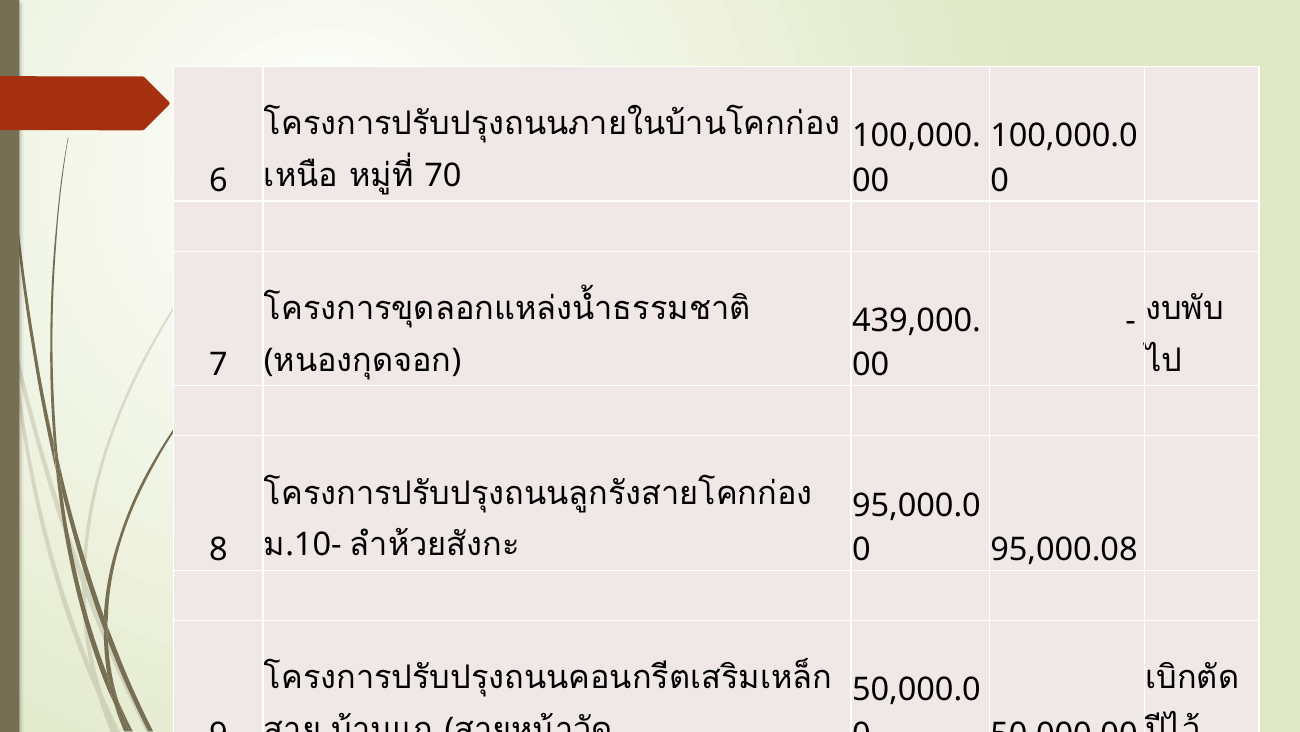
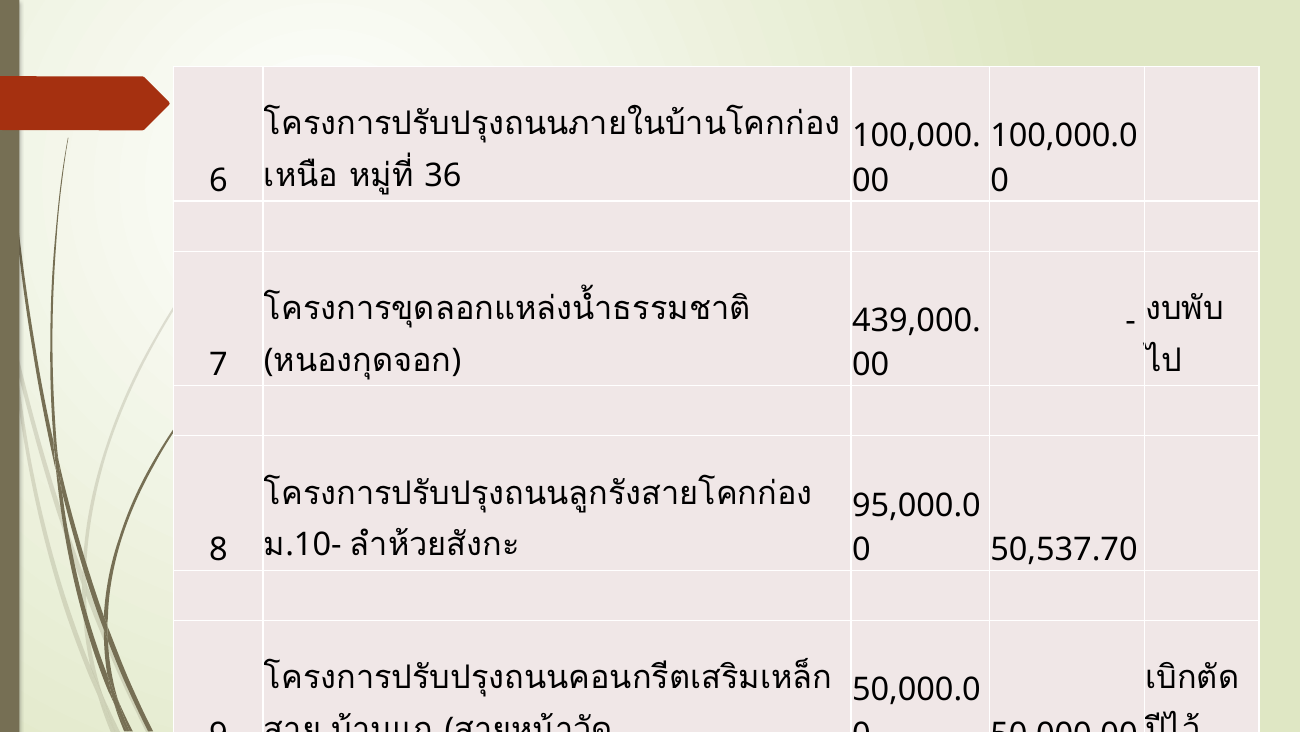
70: 70 -> 36
95,000.08: 95,000.08 -> 50,537.70
